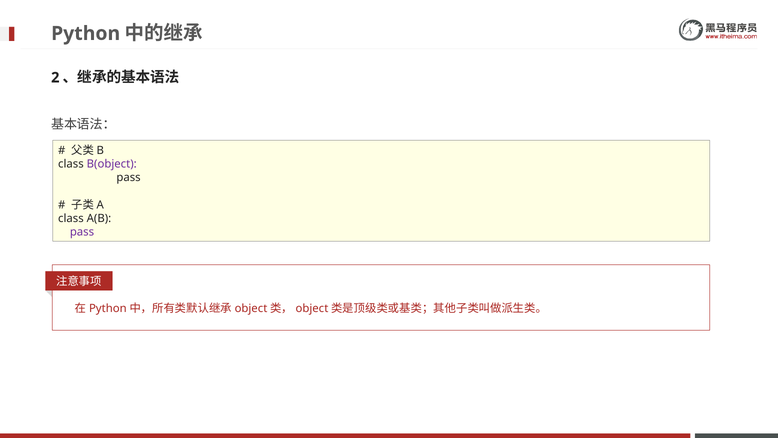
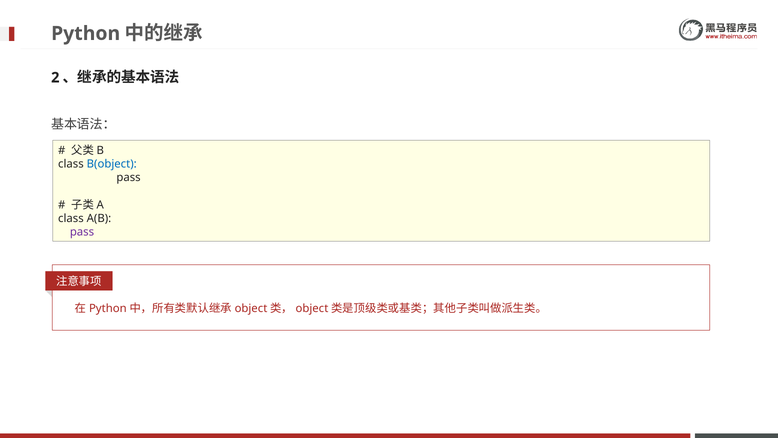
B(object colour: purple -> blue
